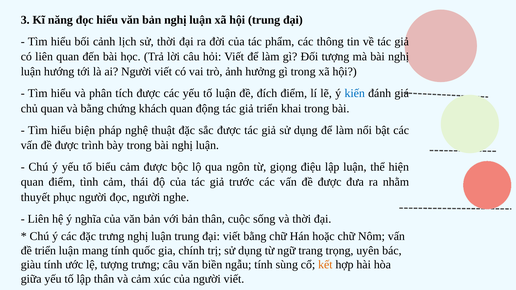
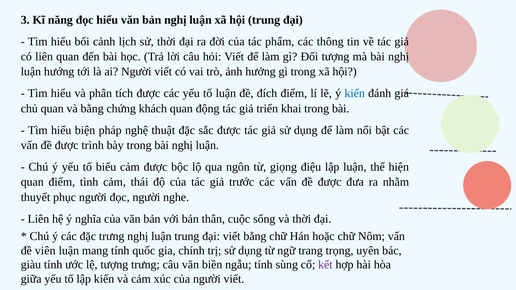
đề triển: triển -> viên
kết colour: orange -> purple
lập thân: thân -> kiến
